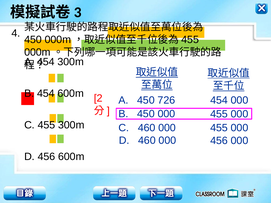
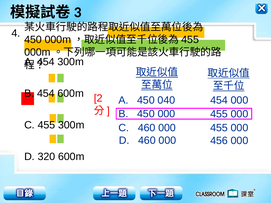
726: 726 -> 040
D 456: 456 -> 320
